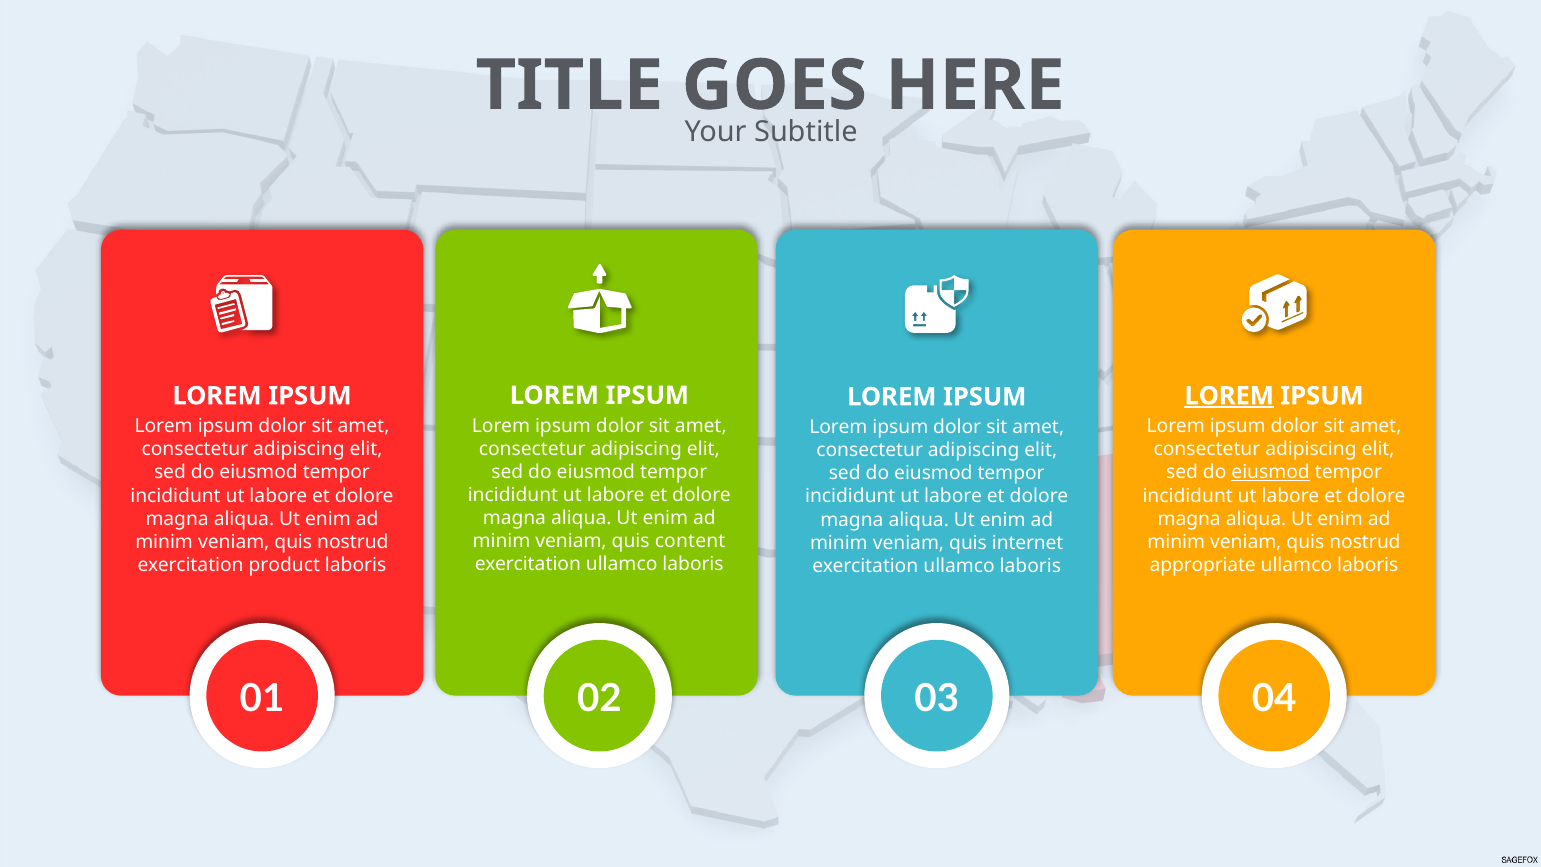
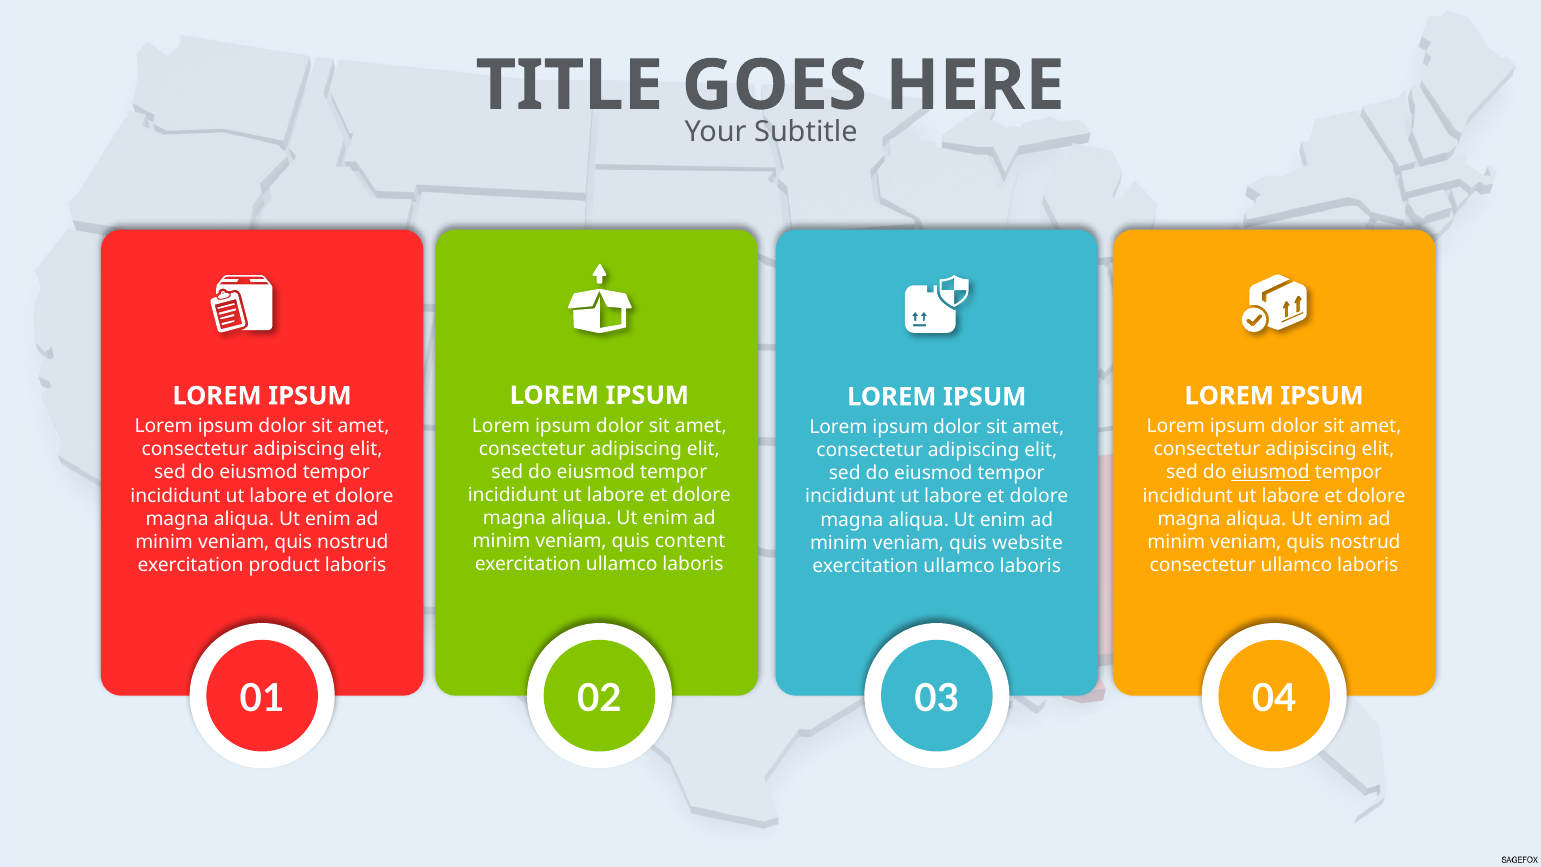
LOREM at (1229, 396) underline: present -> none
internet: internet -> website
appropriate at (1203, 565): appropriate -> consectetur
